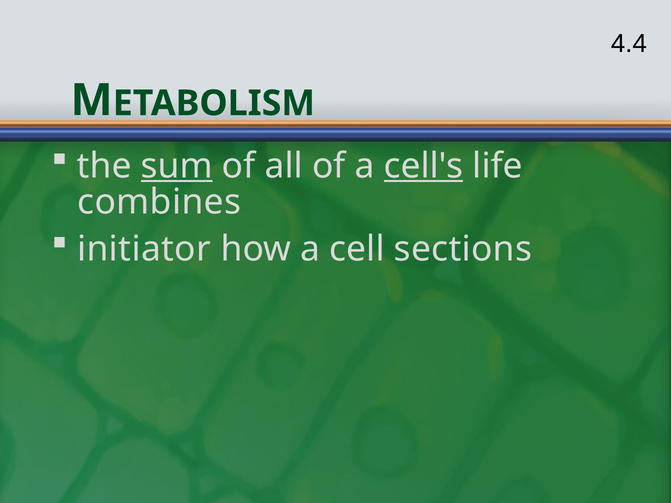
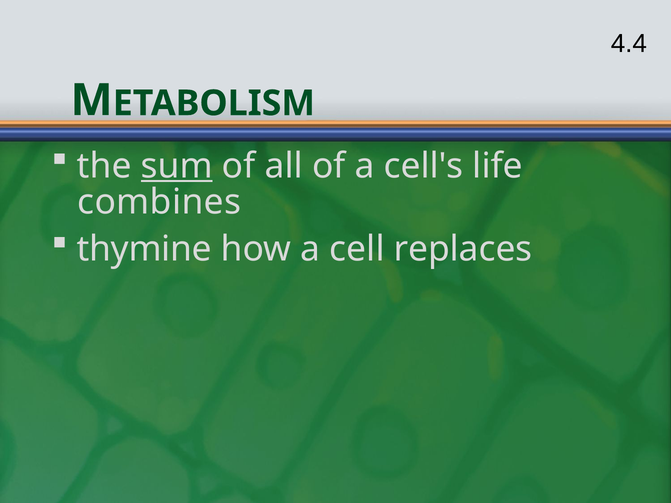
cell's underline: present -> none
initiator: initiator -> thymine
sections: sections -> replaces
